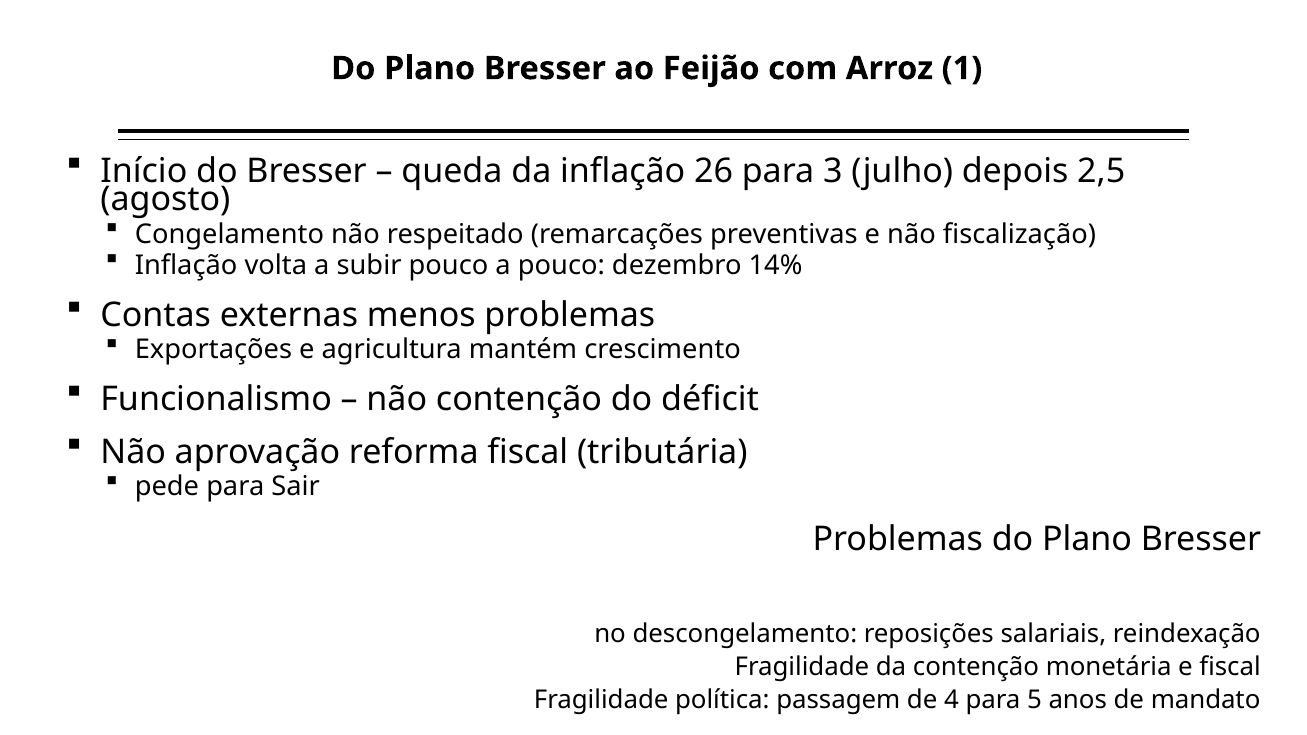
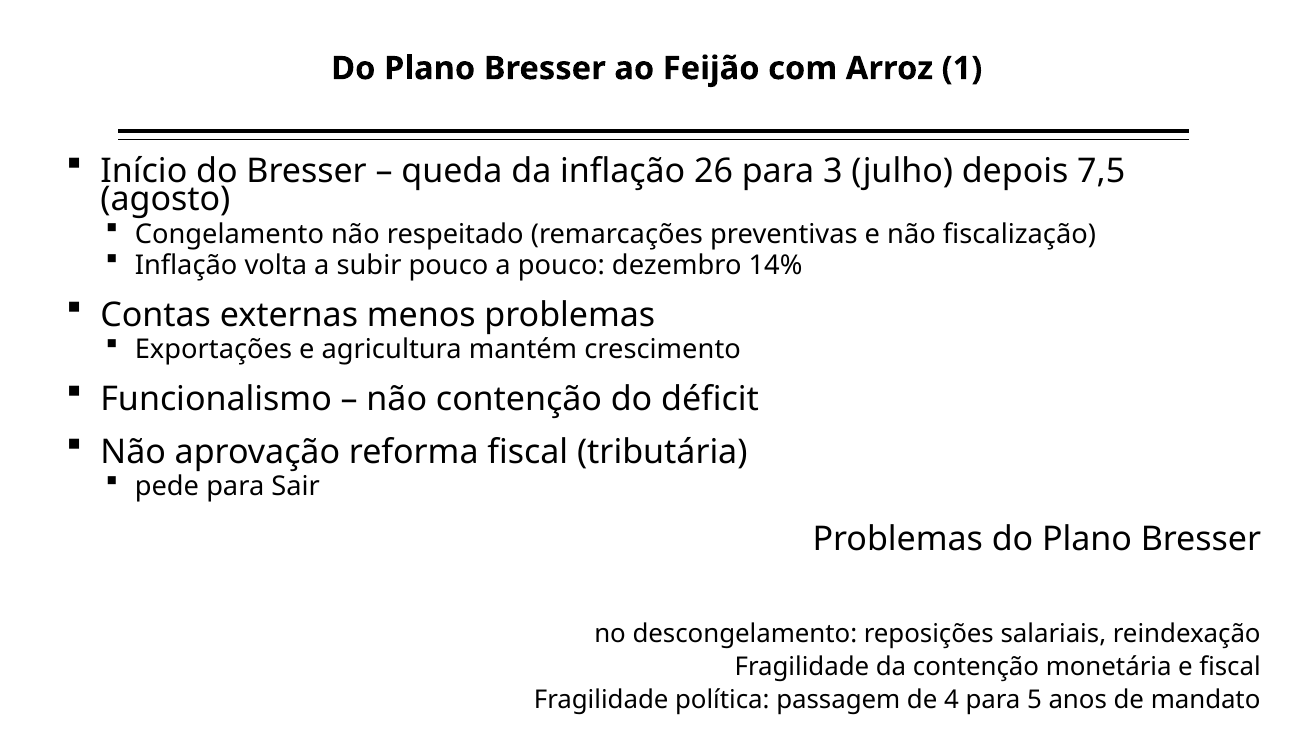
2,5: 2,5 -> 7,5
